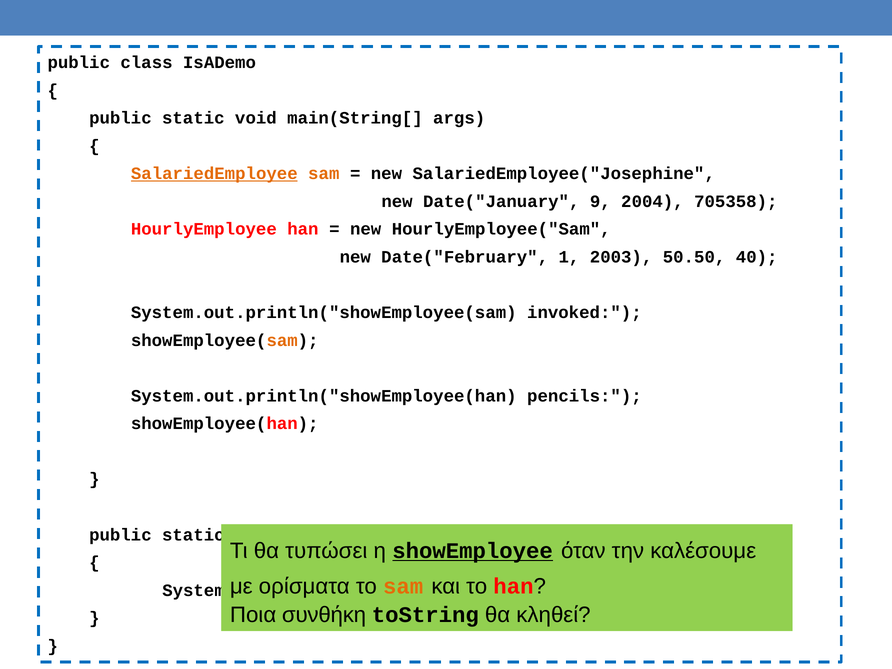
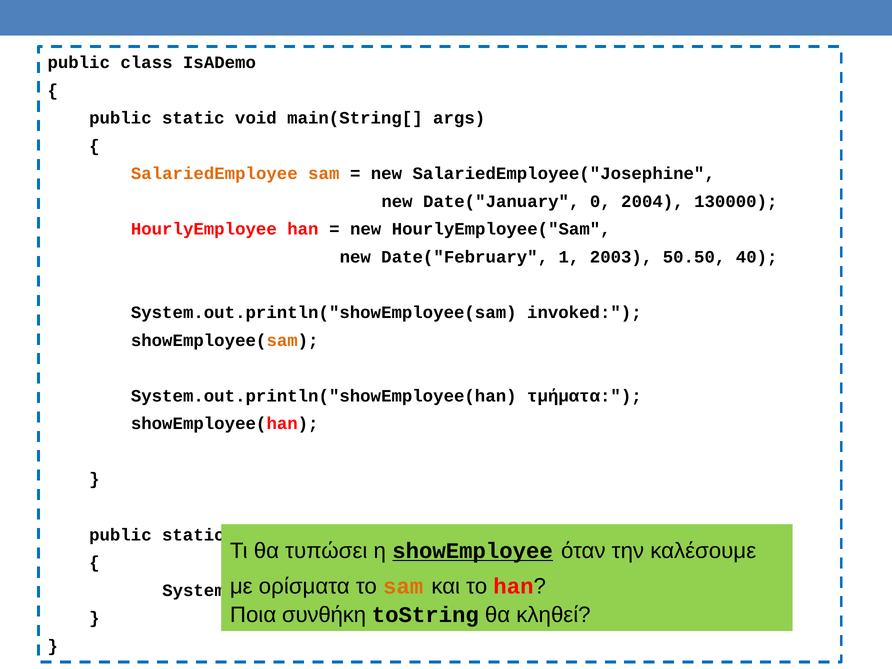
SalariedEmployee underline: present -> none
9: 9 -> 0
705358: 705358 -> 130000
pencils: pencils -> τμήματα
